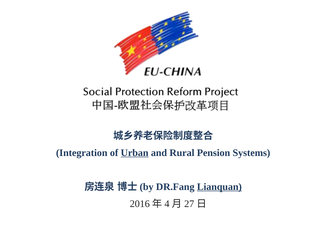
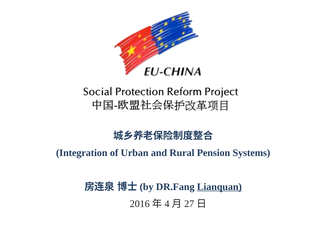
Urban underline: present -> none
